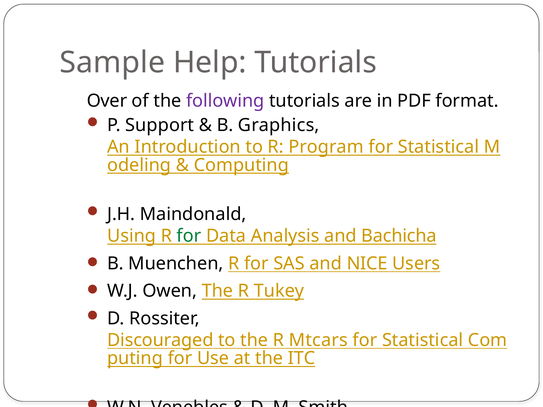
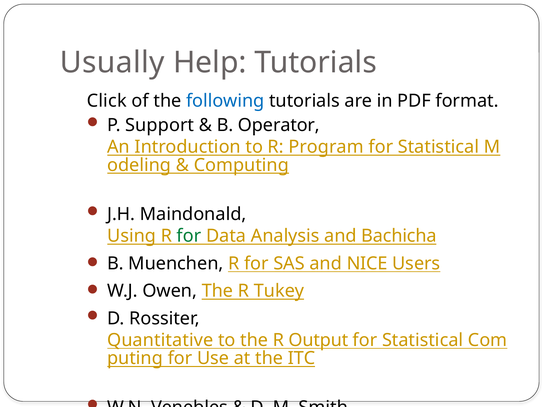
Sample: Sample -> Usually
Over: Over -> Click
following colour: purple -> blue
Graphics: Graphics -> Operator
Discouraged: Discouraged -> Quantitative
Mtcars: Mtcars -> Output
